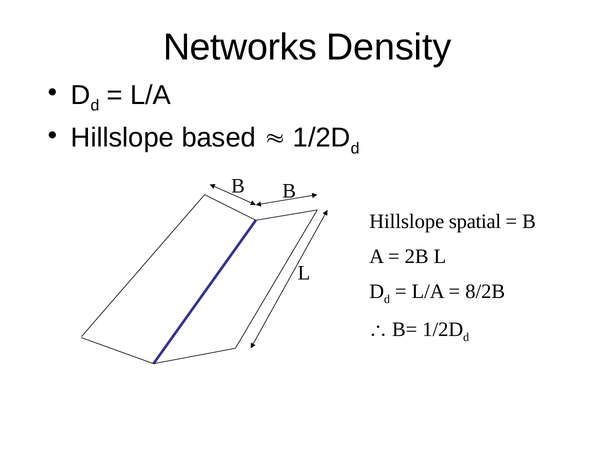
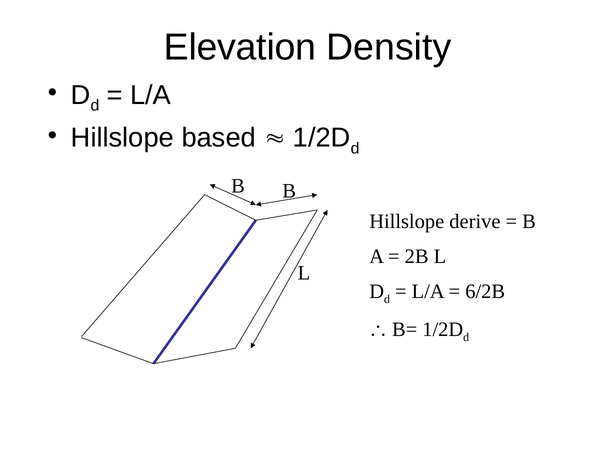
Networks: Networks -> Elevation
spatial: spatial -> derive
8/2B: 8/2B -> 6/2B
